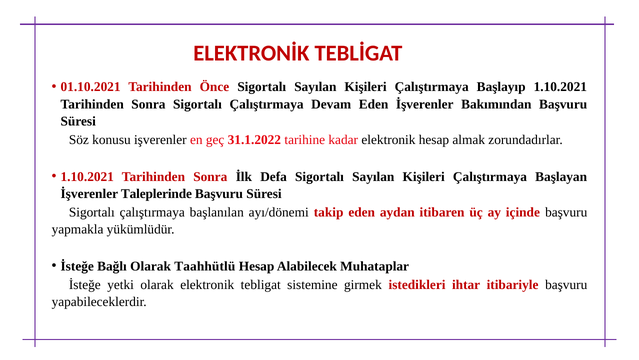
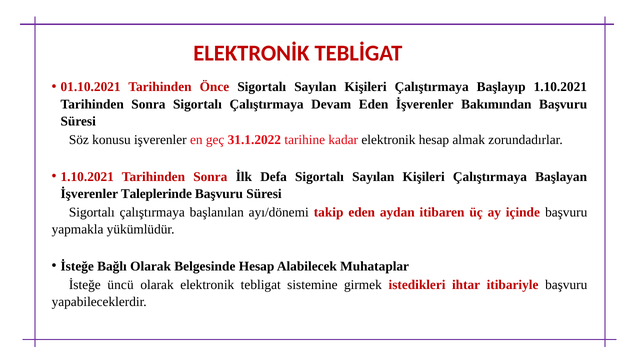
Taahhütlü: Taahhütlü -> Belgesinde
yetki: yetki -> üncü
